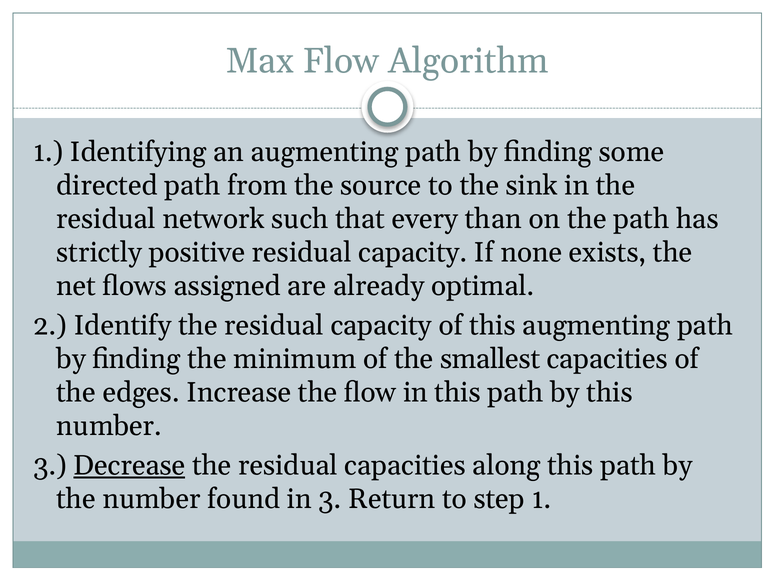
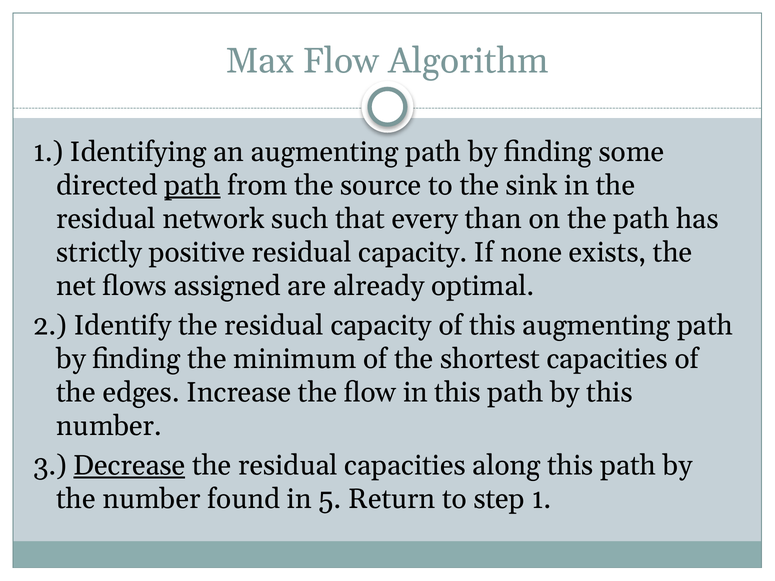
path at (192, 186) underline: none -> present
smallest: smallest -> shortest
in 3: 3 -> 5
